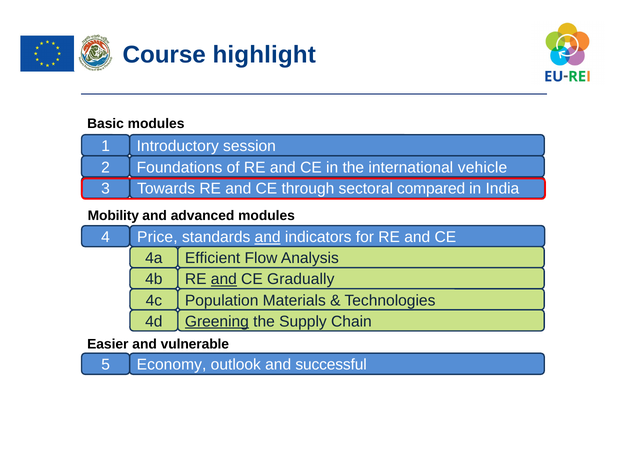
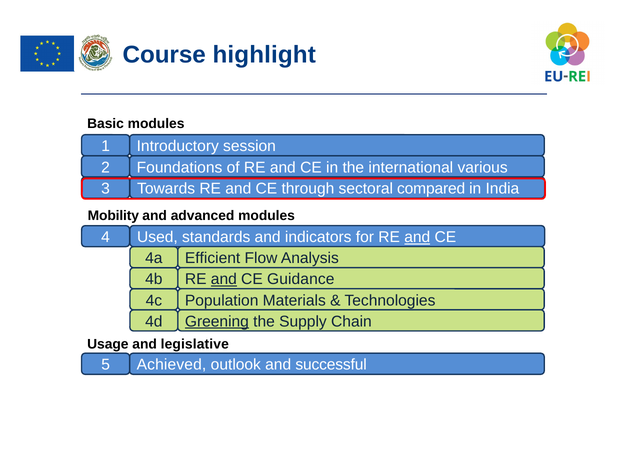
vehicle: vehicle -> various
Price: Price -> Used
and at (268, 237) underline: present -> none
and at (417, 237) underline: none -> present
Gradually: Gradually -> Guidance
Easier: Easier -> Usage
vulnerable: vulnerable -> legislative
Economy: Economy -> Achieved
